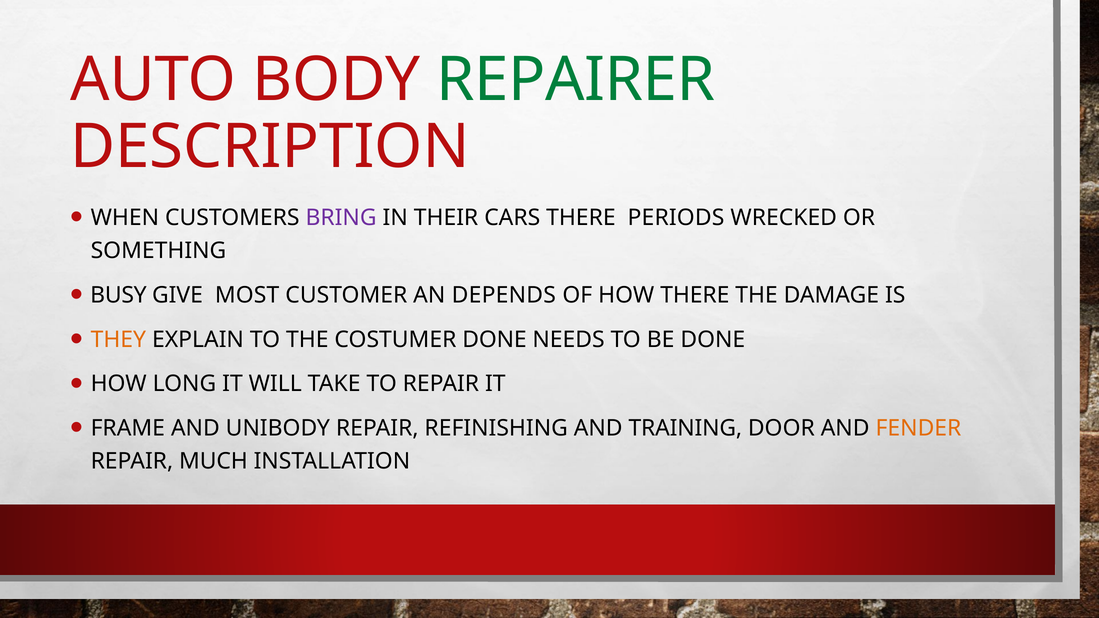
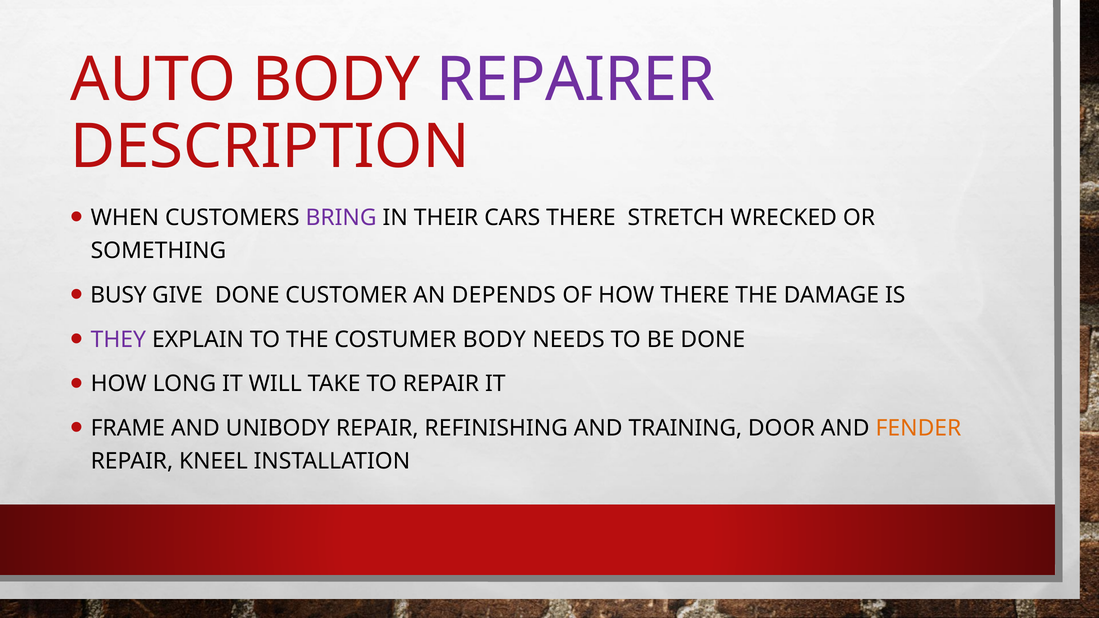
REPAIRER colour: green -> purple
PERIODS: PERIODS -> STRETCH
GIVE MOST: MOST -> DONE
THEY colour: orange -> purple
COSTUMER DONE: DONE -> BODY
MUCH: MUCH -> KNEEL
